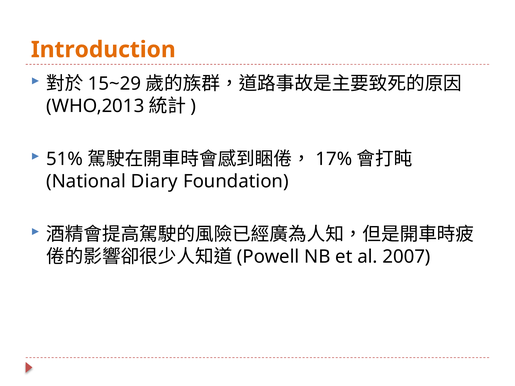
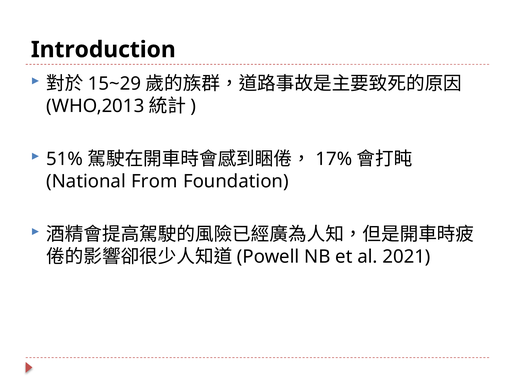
Introduction colour: orange -> black
Diary: Diary -> From
2007: 2007 -> 2021
